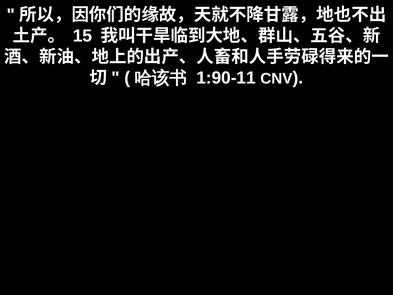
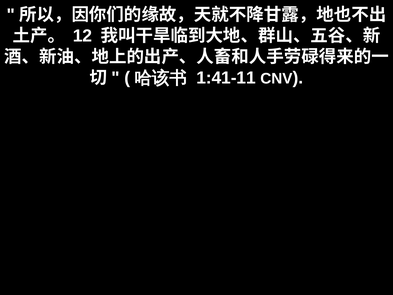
15: 15 -> 12
1:90-11: 1:90-11 -> 1:41-11
